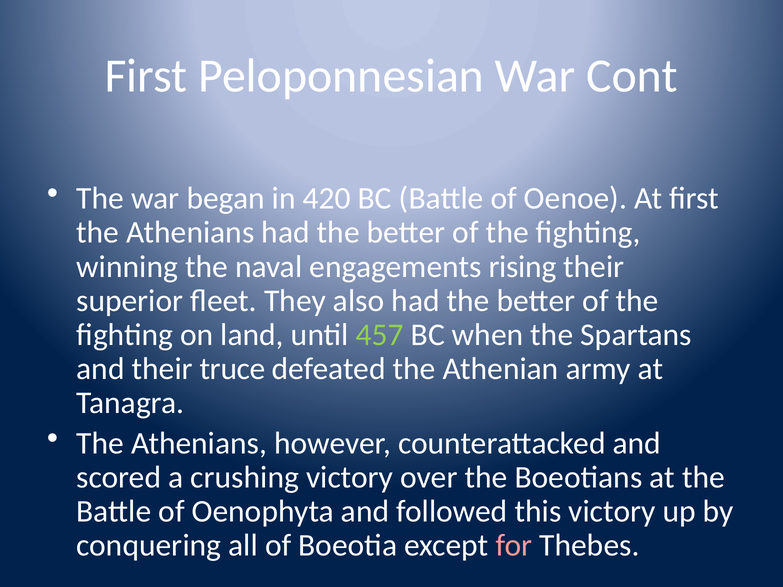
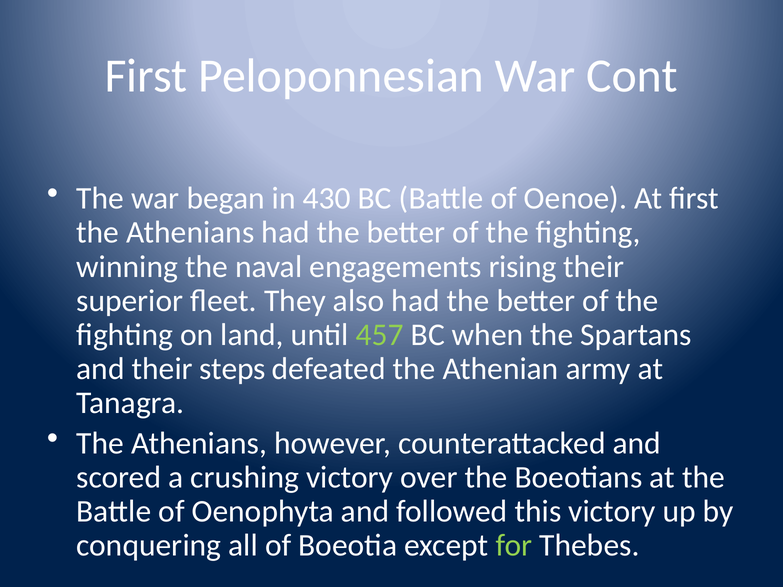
420: 420 -> 430
truce: truce -> steps
for colour: pink -> light green
